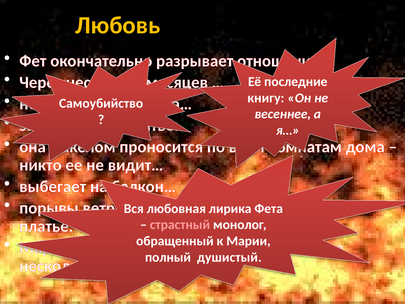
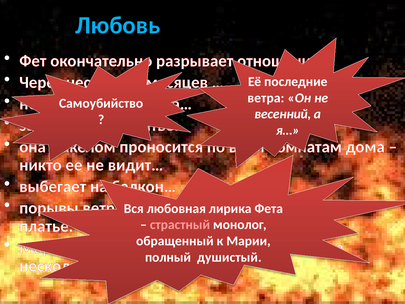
Любовь colour: yellow -> light blue
книгу at (266, 98): книгу -> ветра
весеннее: весеннее -> весенний
